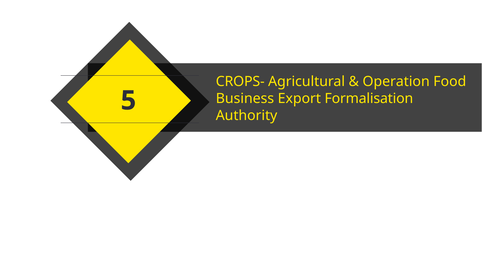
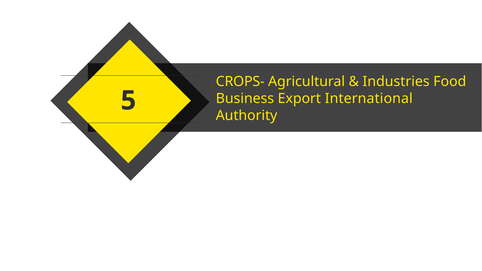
Operation: Operation -> Industries
Formalisation: Formalisation -> International
